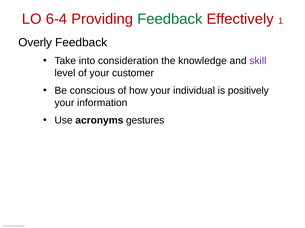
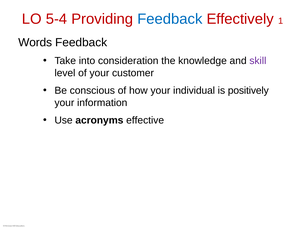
6-4: 6-4 -> 5-4
Feedback at (170, 19) colour: green -> blue
Overly: Overly -> Words
gestures: gestures -> effective
